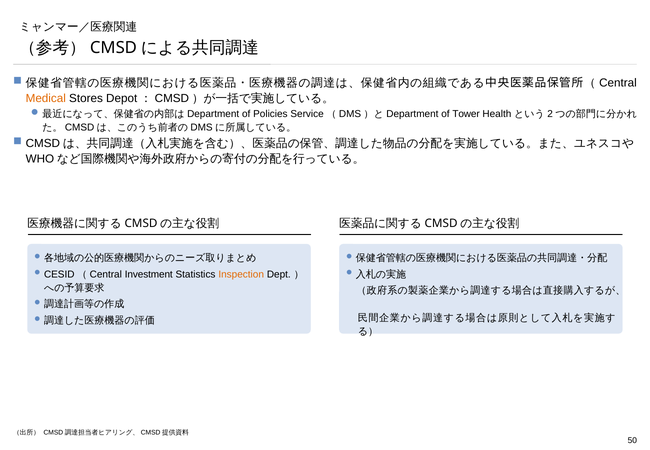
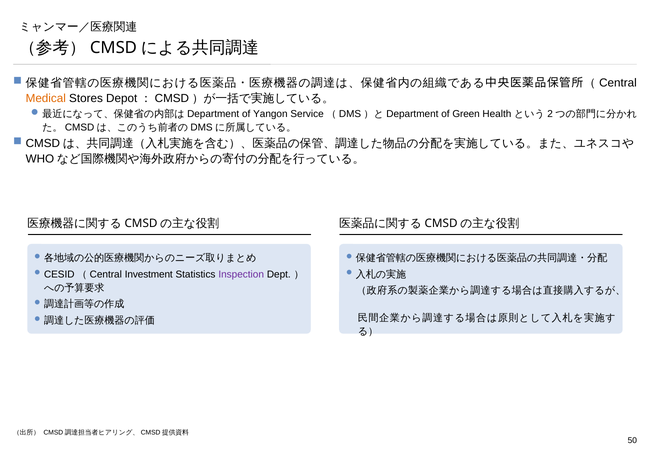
Policies: Policies -> Yangon
Tower: Tower -> Green
Inspection colour: orange -> purple
